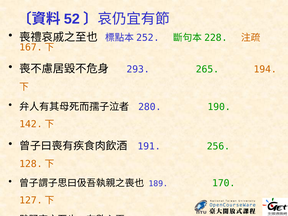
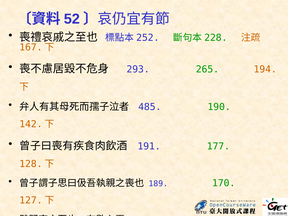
280: 280 -> 485
256: 256 -> 177
